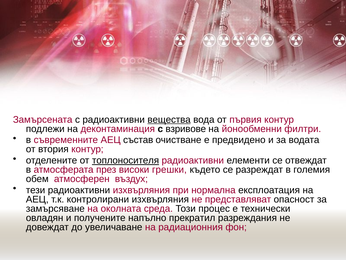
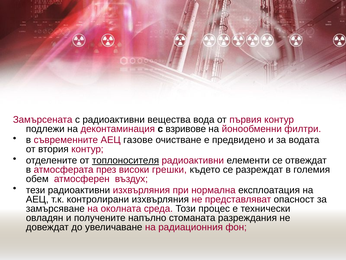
вещества underline: present -> none
състав: състав -> газове
прекратил: прекратил -> стоманата
